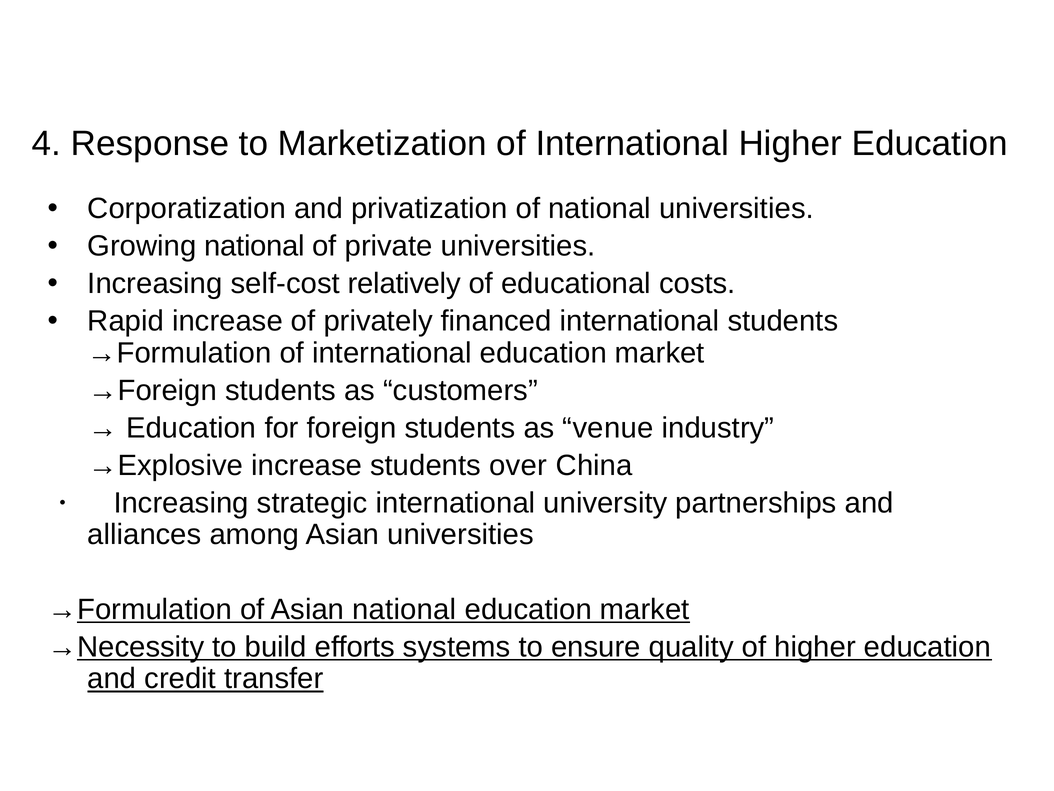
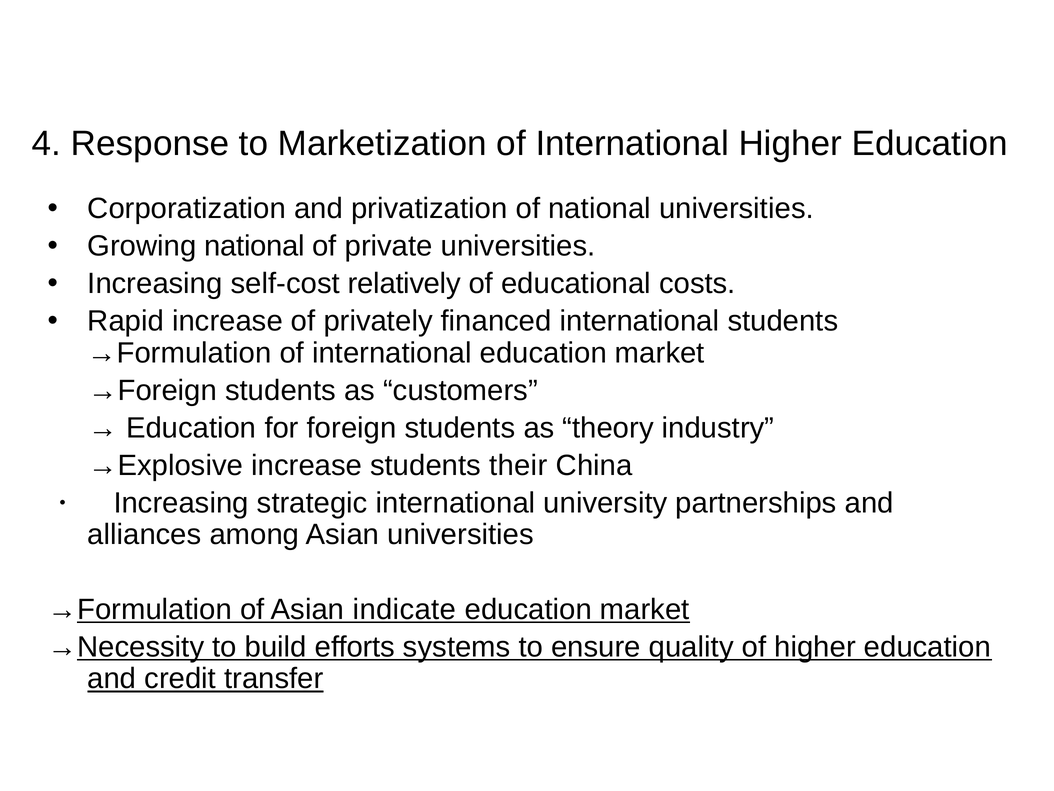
venue: venue -> theory
over: over -> their
Asian national: national -> indicate
